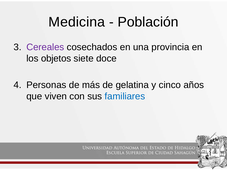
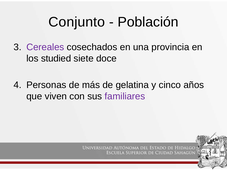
Medicina: Medicina -> Conjunto
objetos: objetos -> studied
familiares colour: blue -> purple
